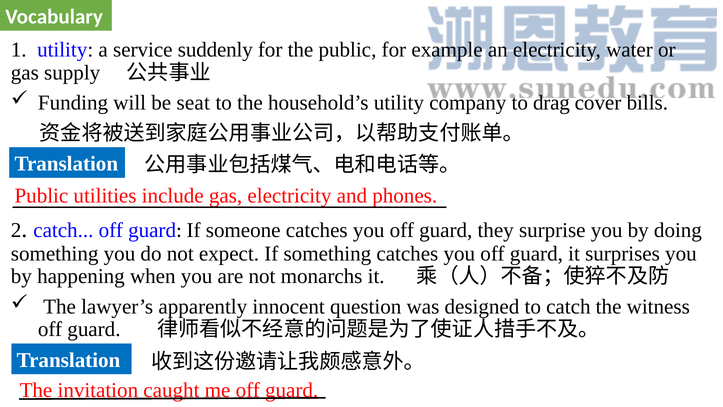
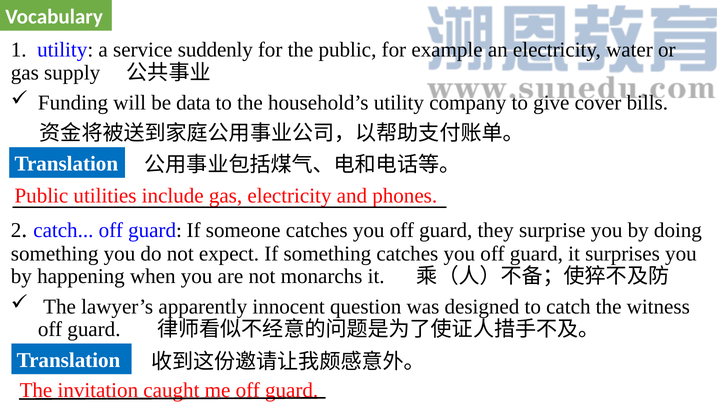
seat: seat -> data
drag: drag -> give
